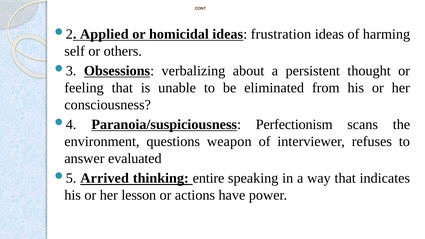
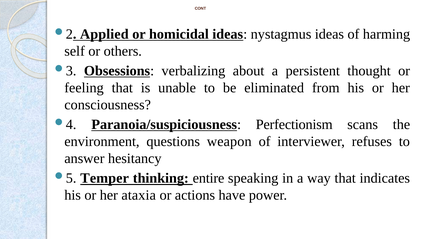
frustration: frustration -> nystagmus
evaluated: evaluated -> hesitancy
Arrived: Arrived -> Temper
lesson: lesson -> ataxia
